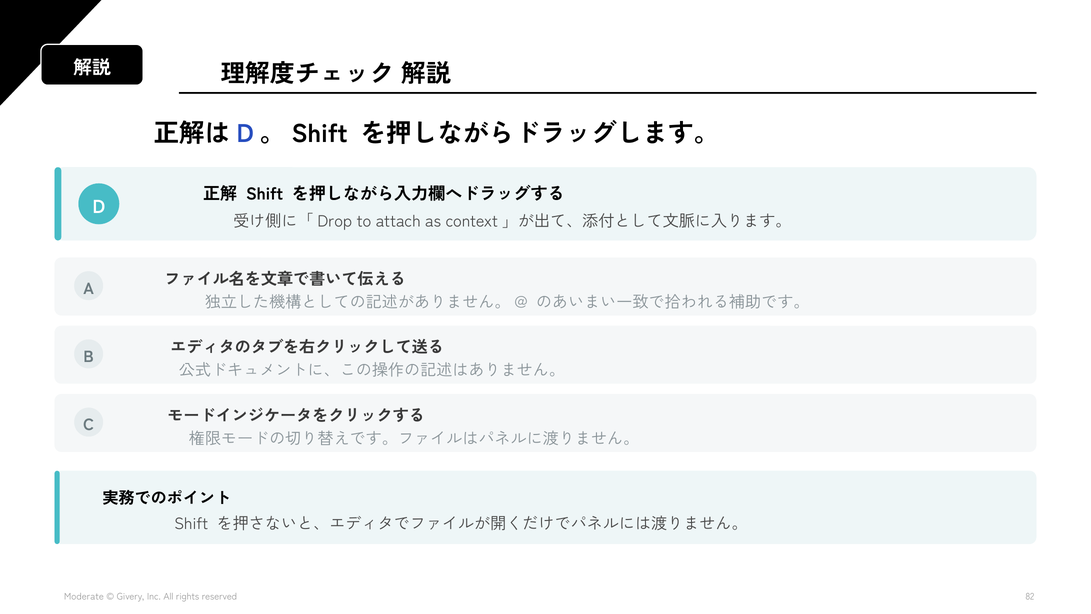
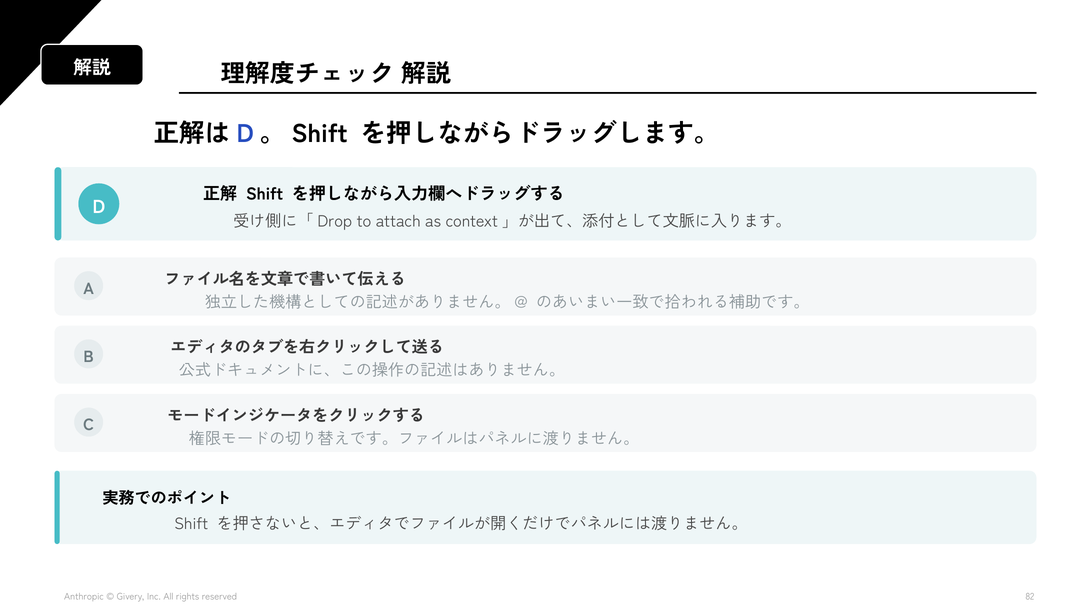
Moderate: Moderate -> Anthropic
